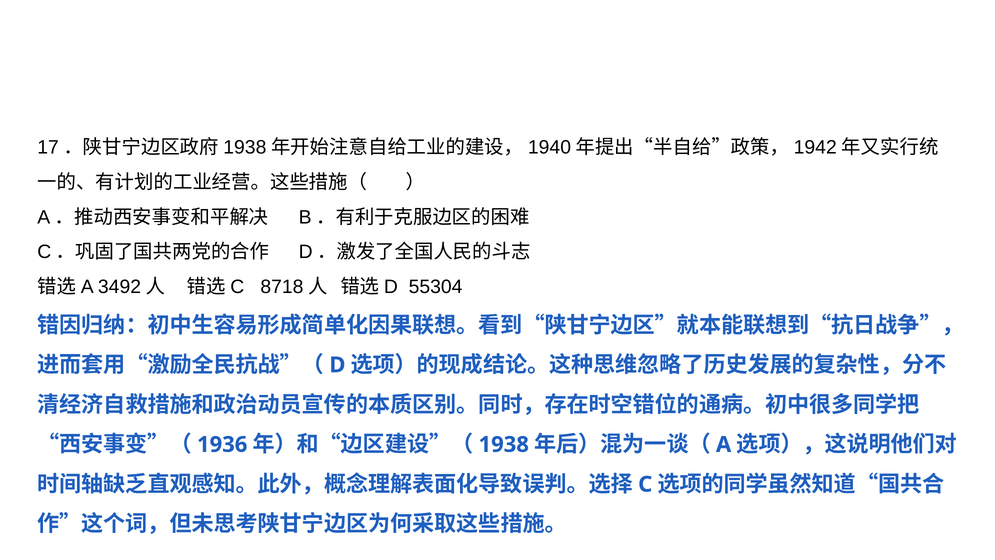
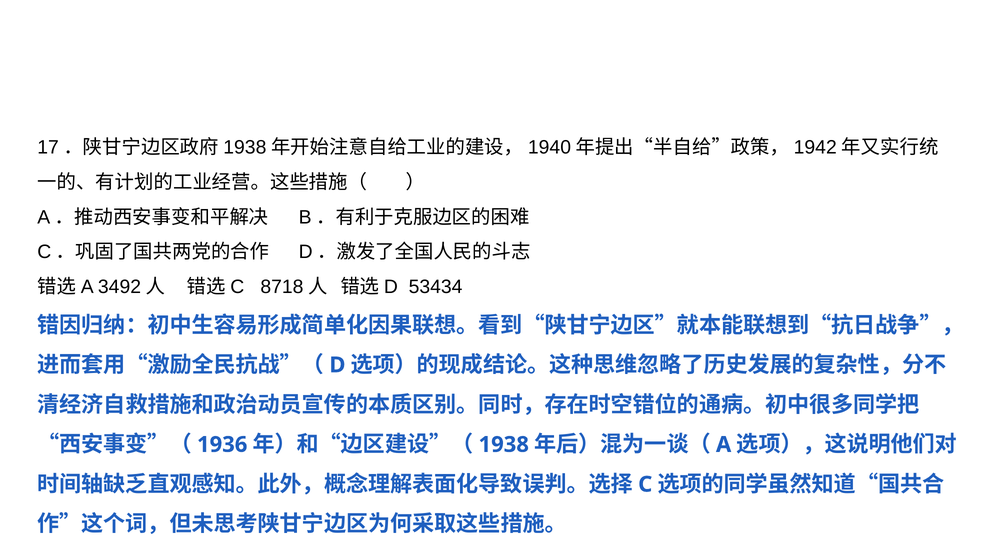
55304: 55304 -> 53434
